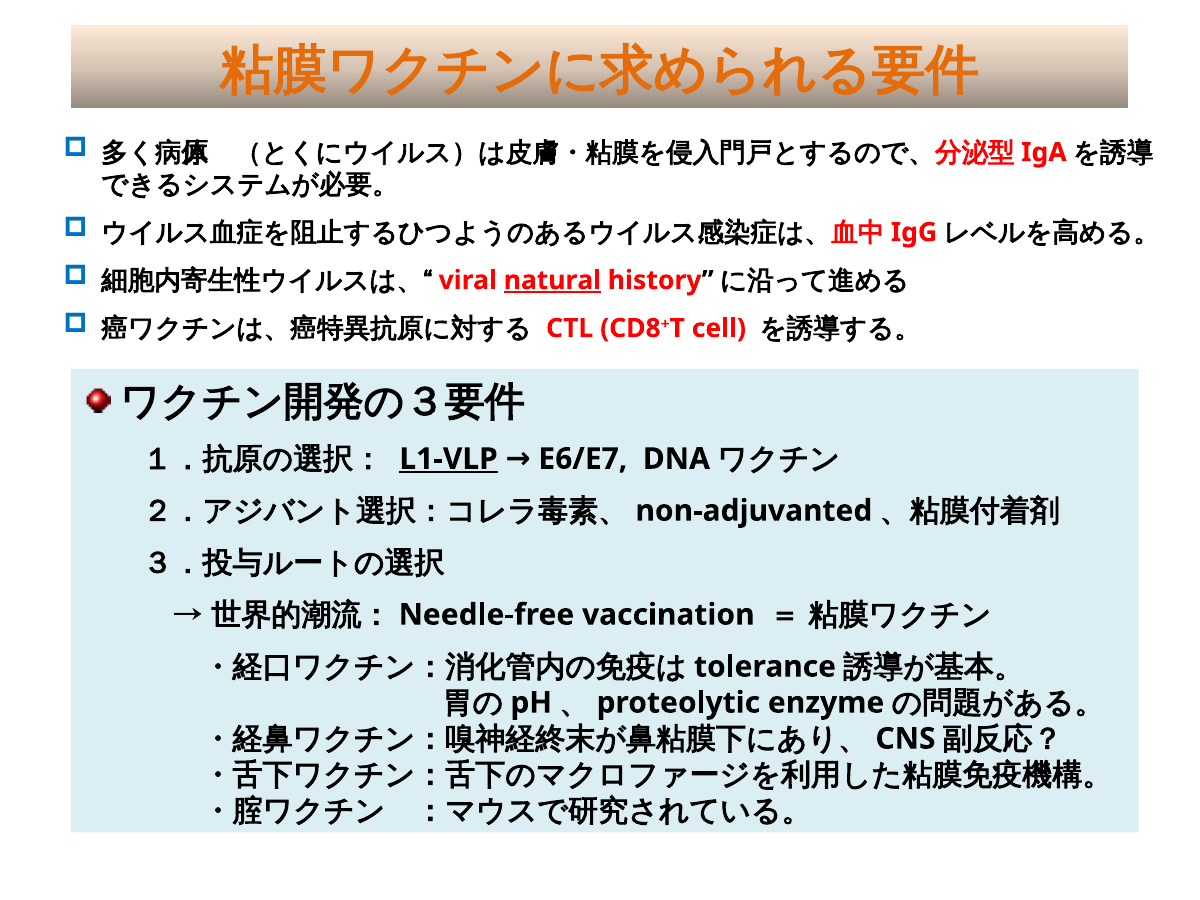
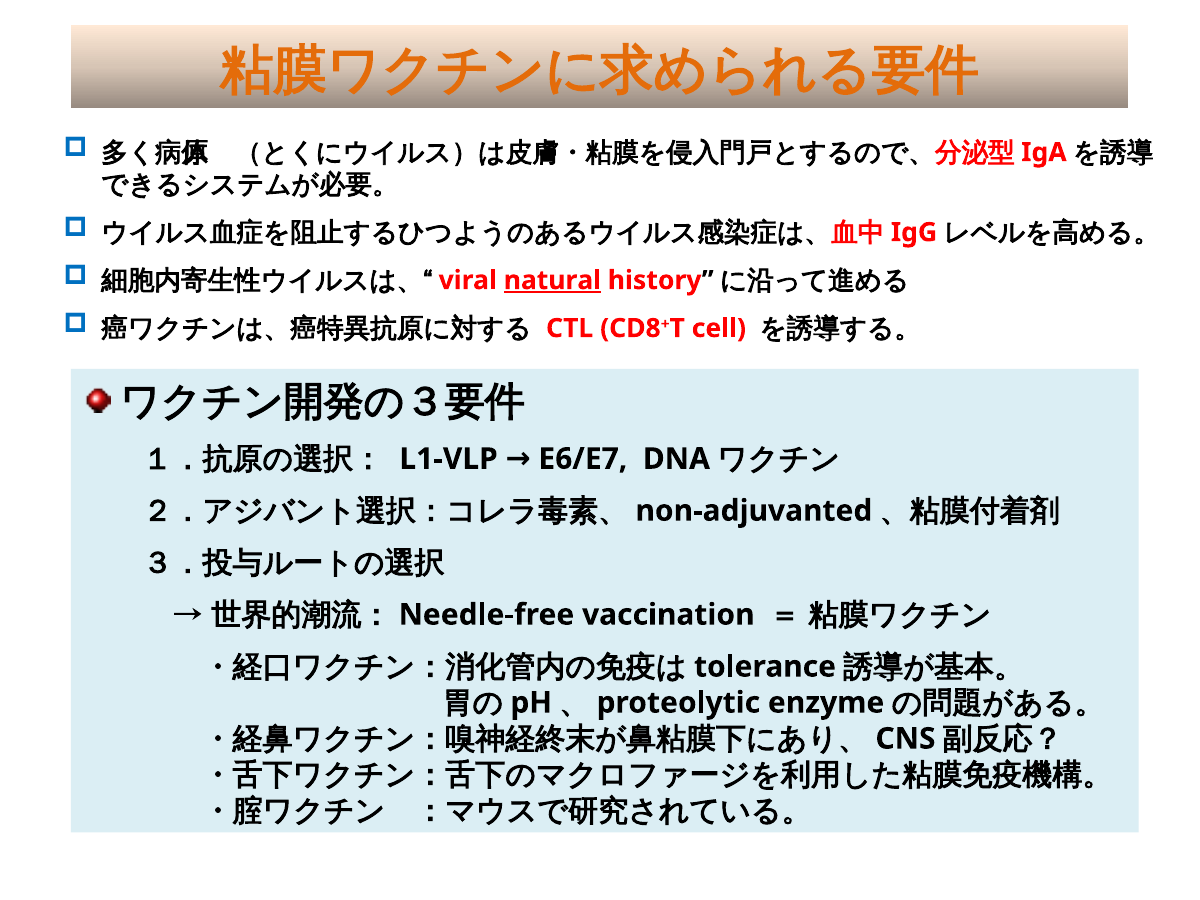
L1-VLP underline: present -> none
